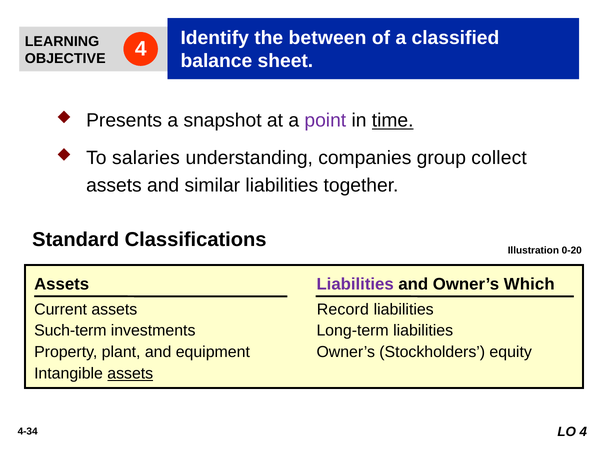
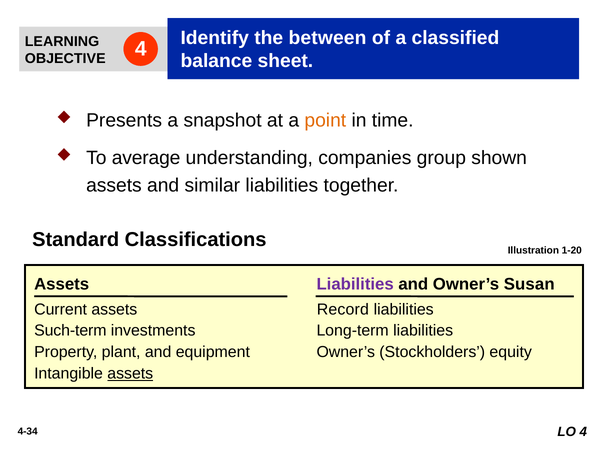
point colour: purple -> orange
time underline: present -> none
salaries: salaries -> average
collect: collect -> shown
0-20: 0-20 -> 1-20
Which: Which -> Susan
